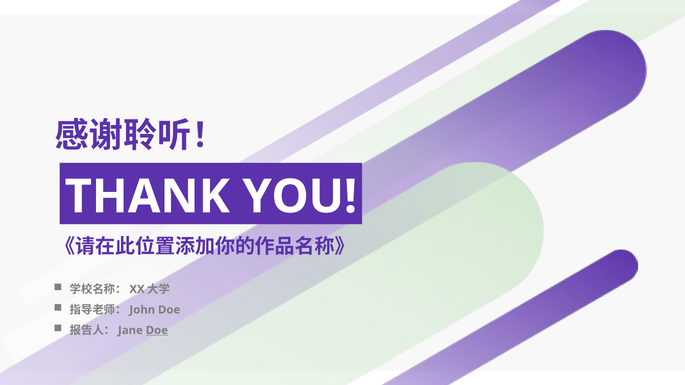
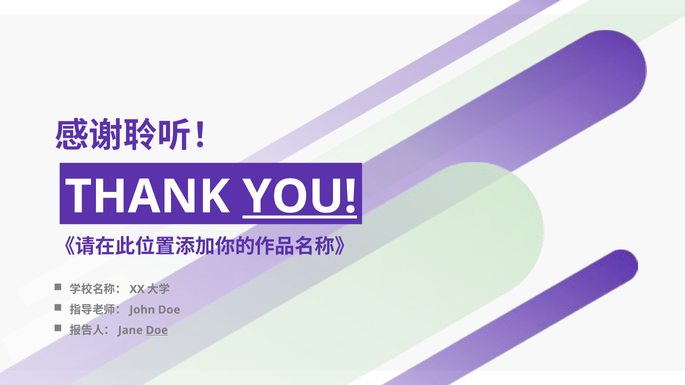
YOU underline: none -> present
